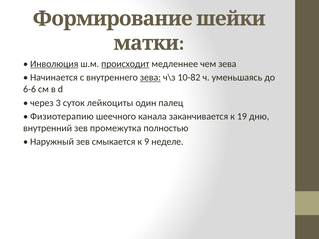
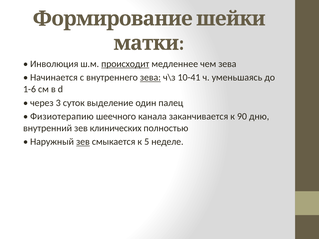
Инволюция underline: present -> none
10-82: 10-82 -> 10-41
6-6: 6-6 -> 1-6
лейкоциты: лейкоциты -> выделение
19: 19 -> 90
промежутка: промежутка -> клинических
зев at (83, 142) underline: none -> present
9: 9 -> 5
